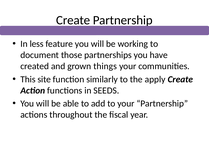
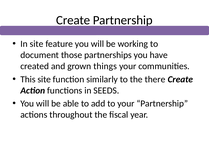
In less: less -> site
apply: apply -> there
